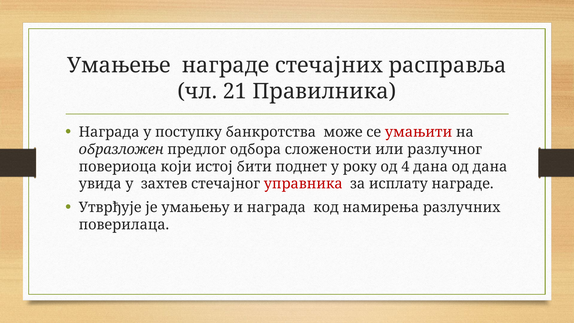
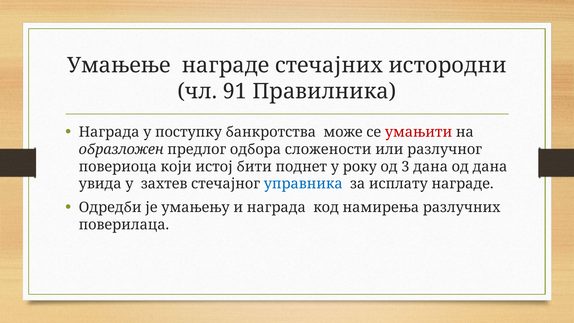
расправља: расправља -> истородни
21: 21 -> 91
4: 4 -> 3
управника colour: red -> blue
Утврђује: Утврђује -> Одредби
